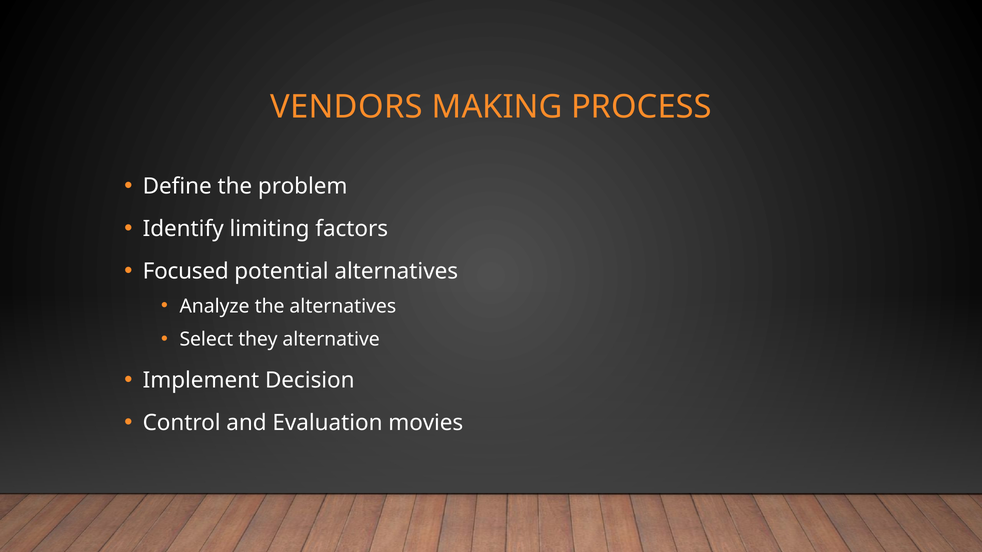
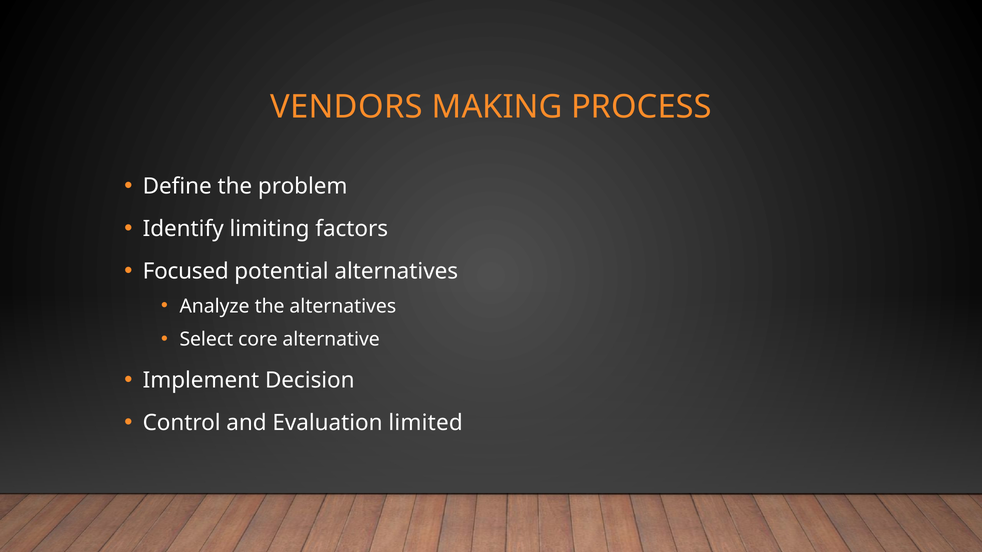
they: they -> core
movies: movies -> limited
